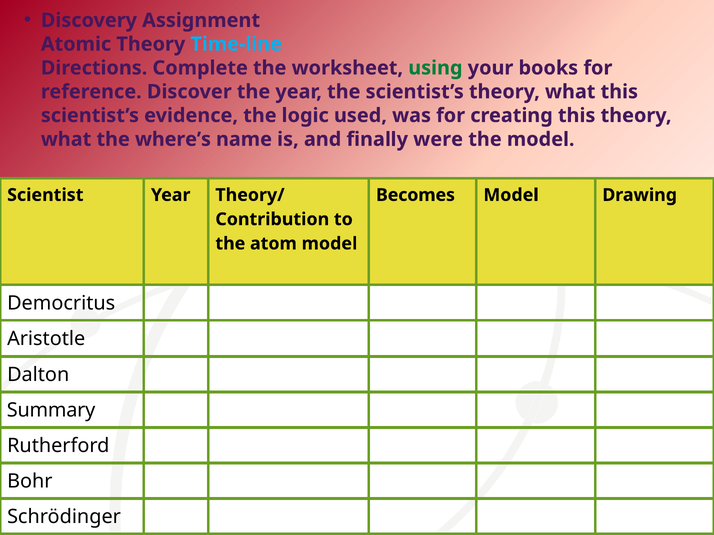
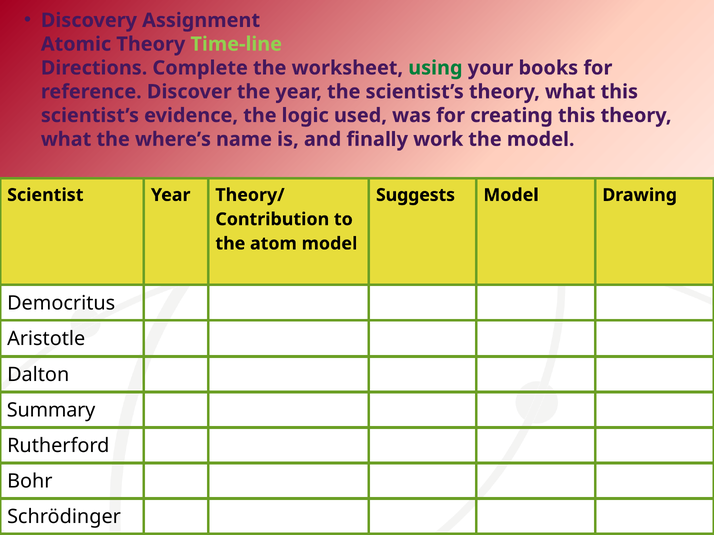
Time-line colour: light blue -> light green
were: were -> work
Becomes: Becomes -> Suggests
